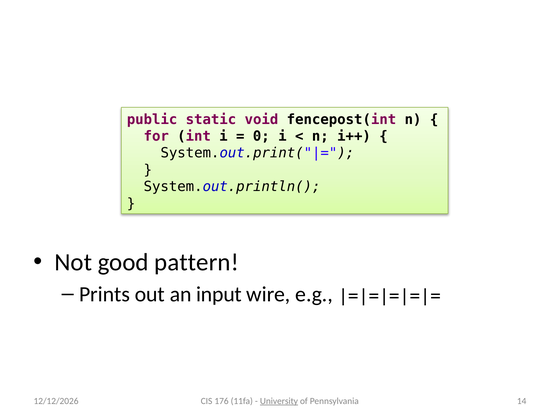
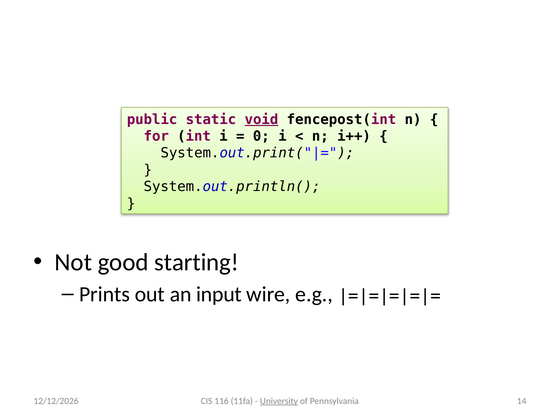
void underline: none -> present
pattern: pattern -> starting
176: 176 -> 116
